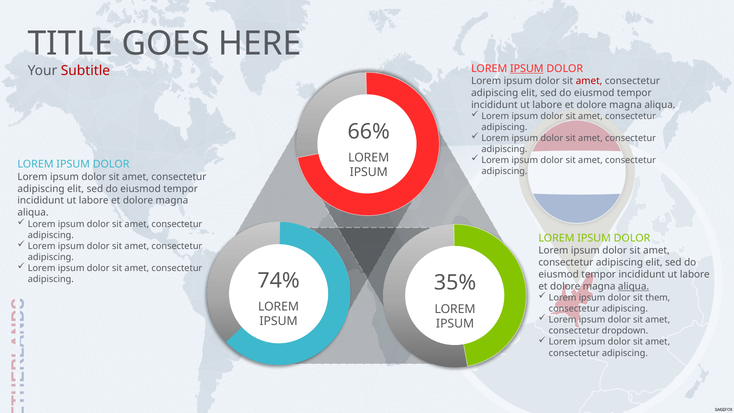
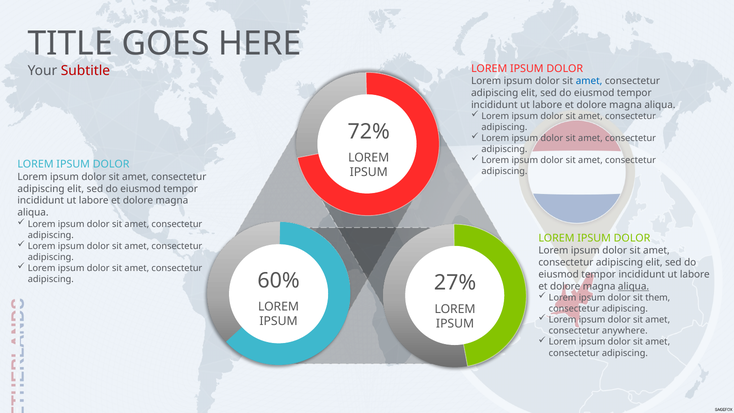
IPSUM at (527, 69) underline: present -> none
amet at (589, 81) colour: red -> blue
66%: 66% -> 72%
74%: 74% -> 60%
35%: 35% -> 27%
dropdown: dropdown -> anywhere
